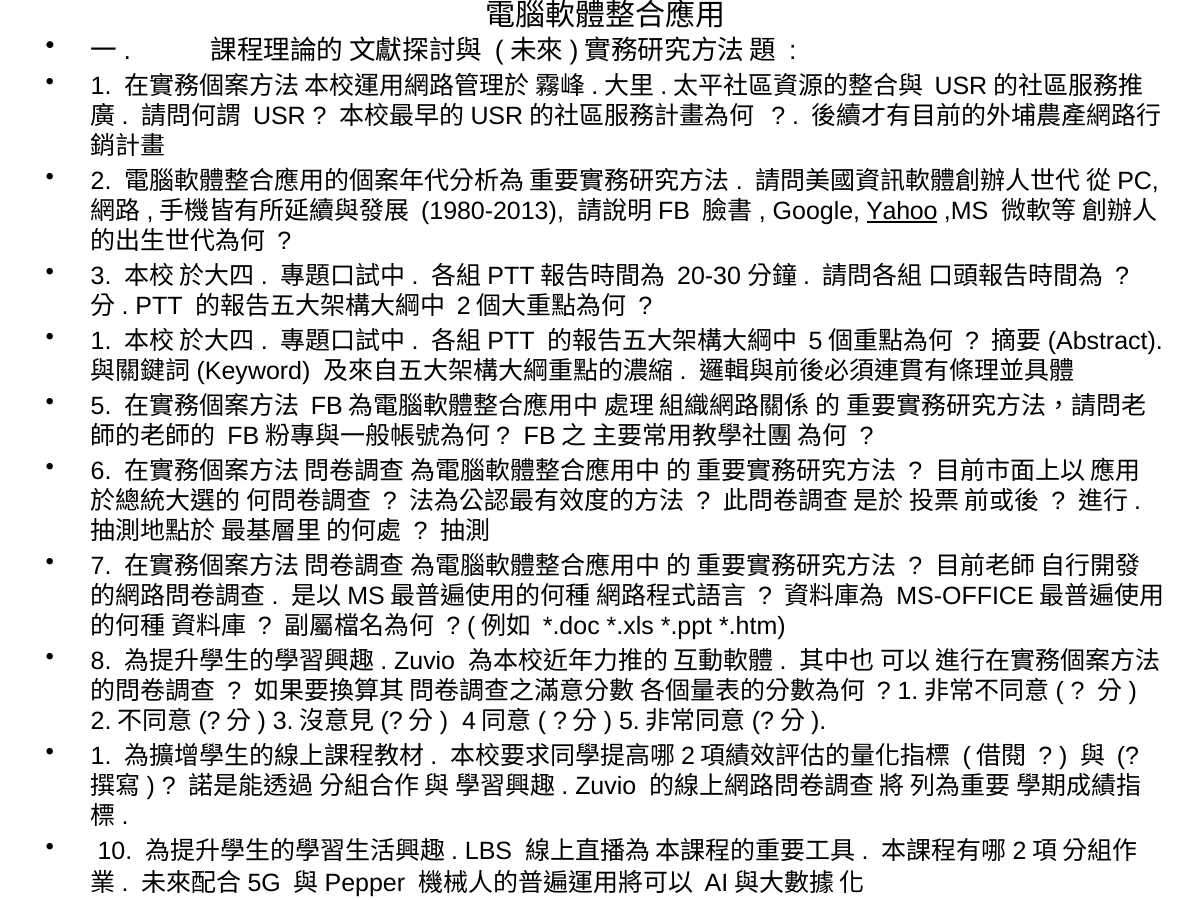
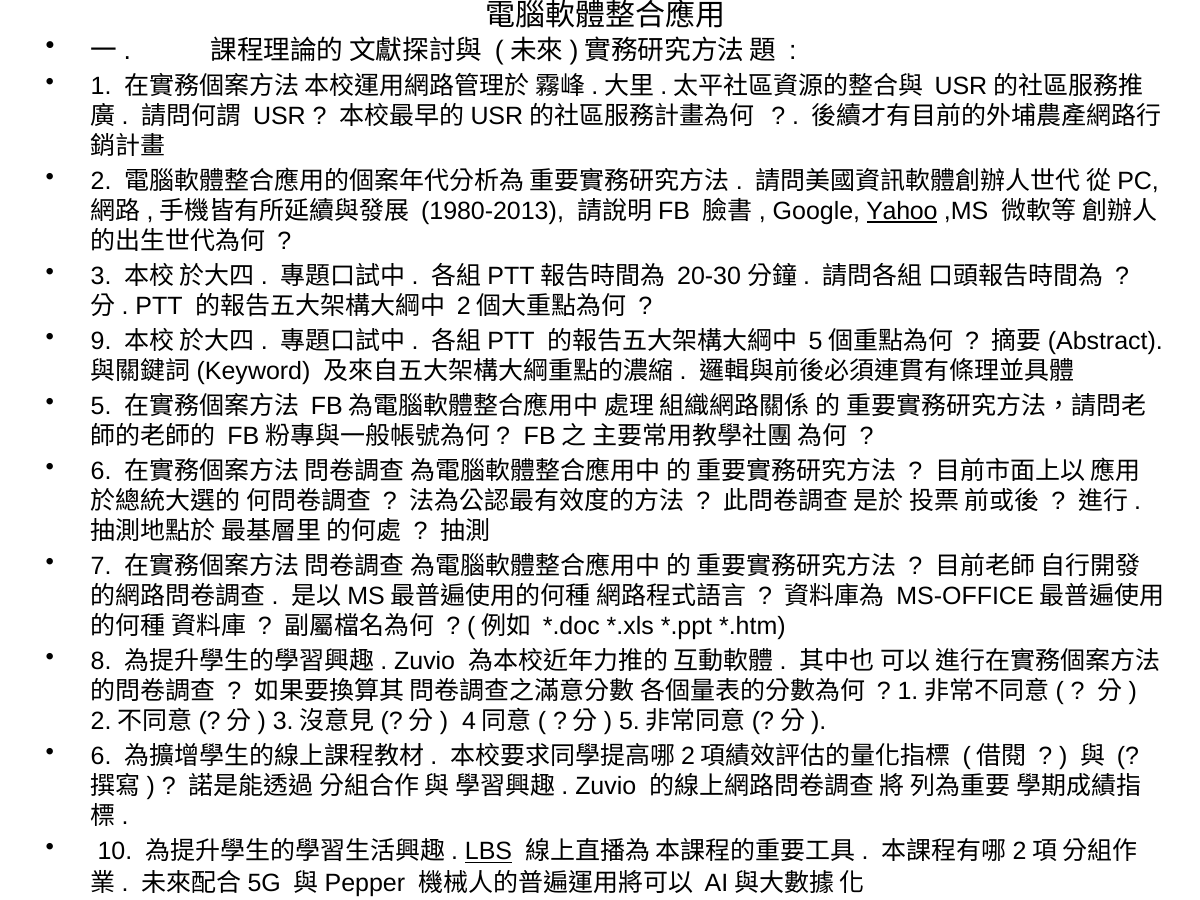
1 at (101, 341): 1 -> 9
1 at (101, 756): 1 -> 6
LBS underline: none -> present
